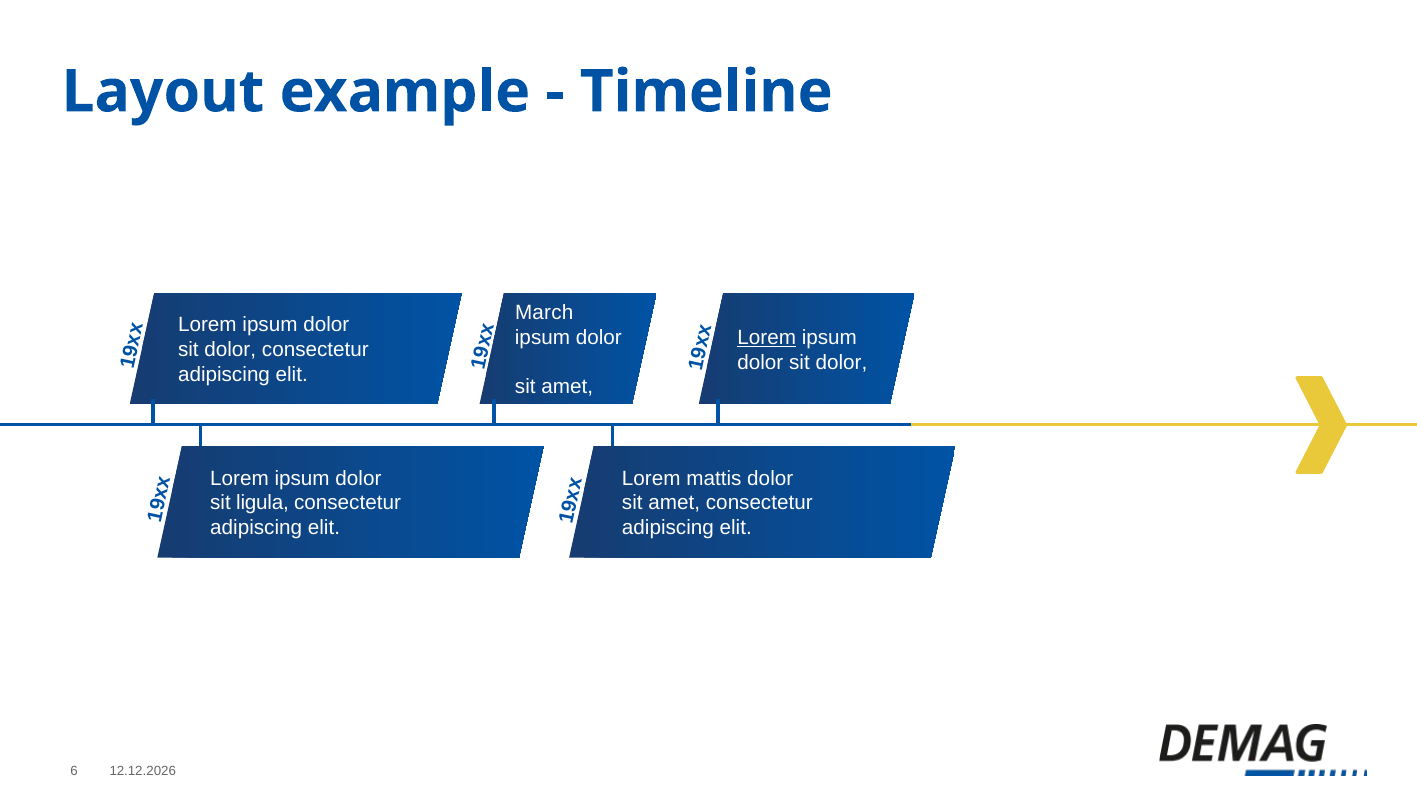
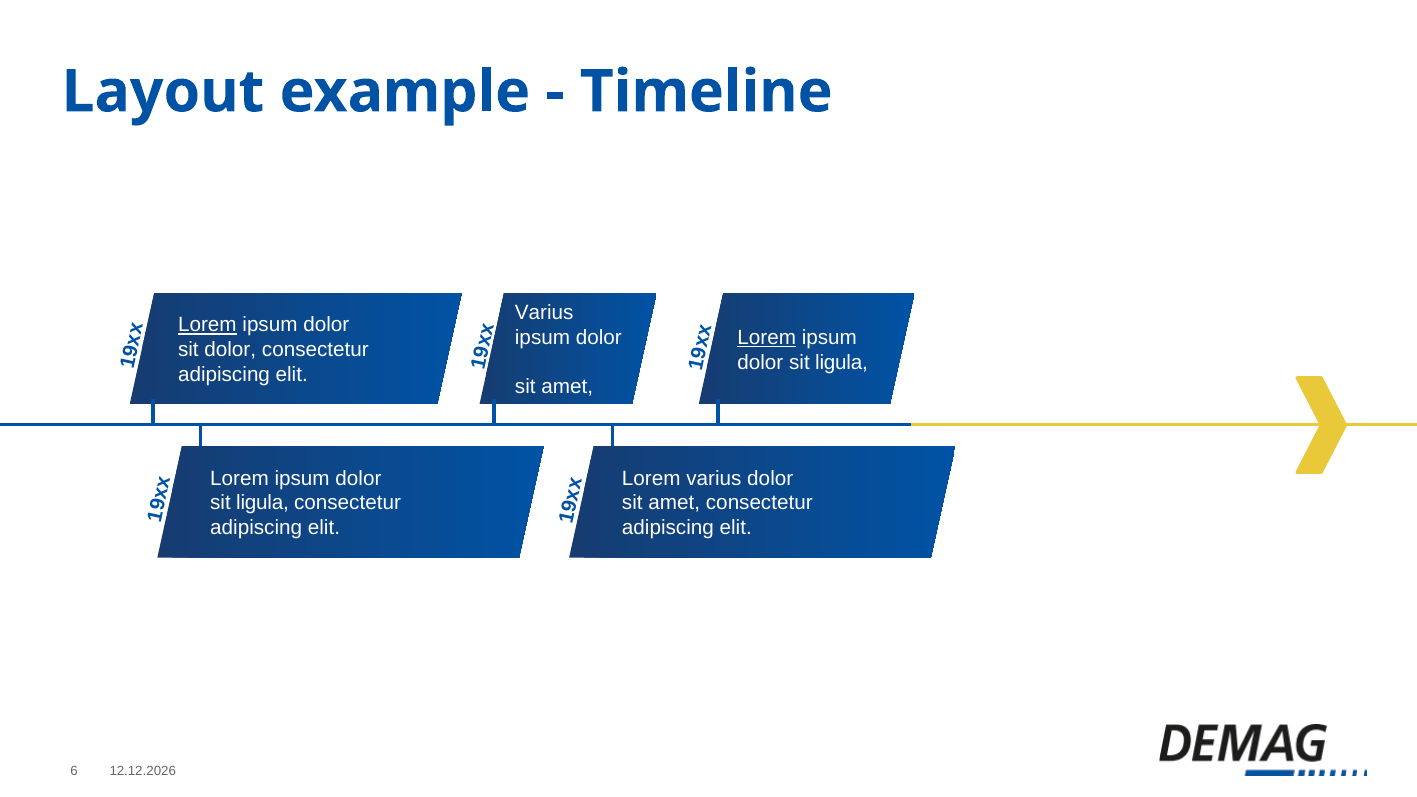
March at (544, 313): March -> Varius
Lorem at (207, 325) underline: none -> present
dolor at (841, 362): dolor -> ligula
Lorem mattis: mattis -> varius
